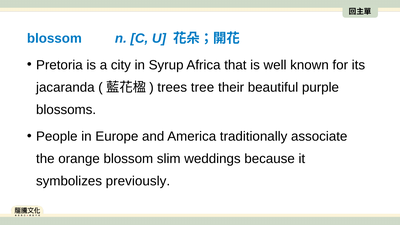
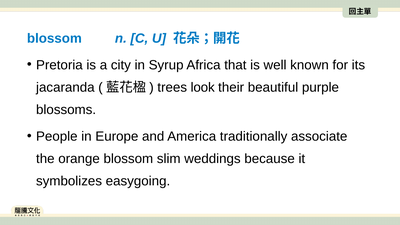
tree: tree -> look
previously: previously -> easygoing
